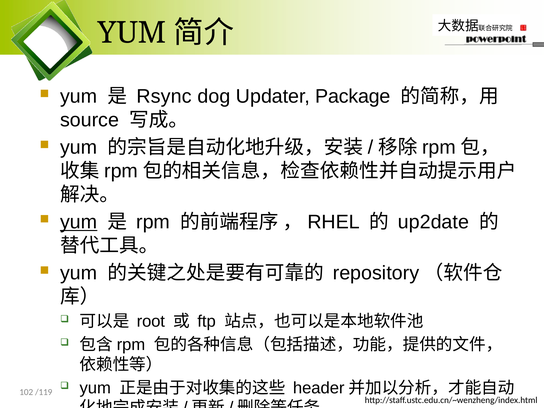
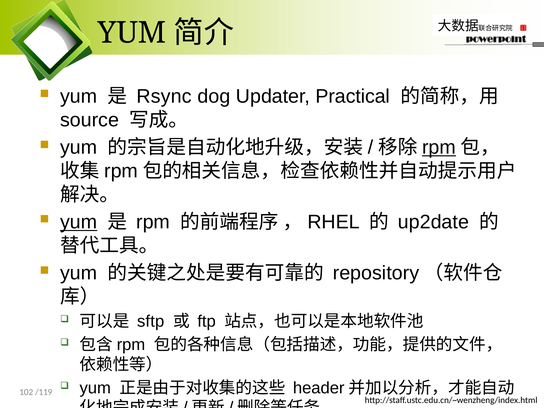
Package: Package -> Practical
rpm at (439, 147) underline: none -> present
root: root -> sftp
